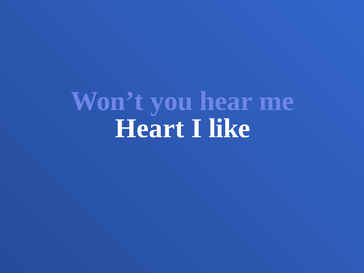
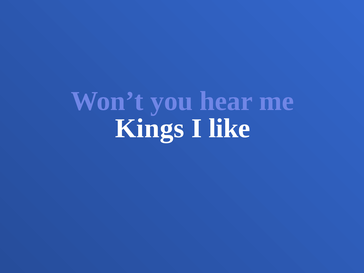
Heart: Heart -> Kings
